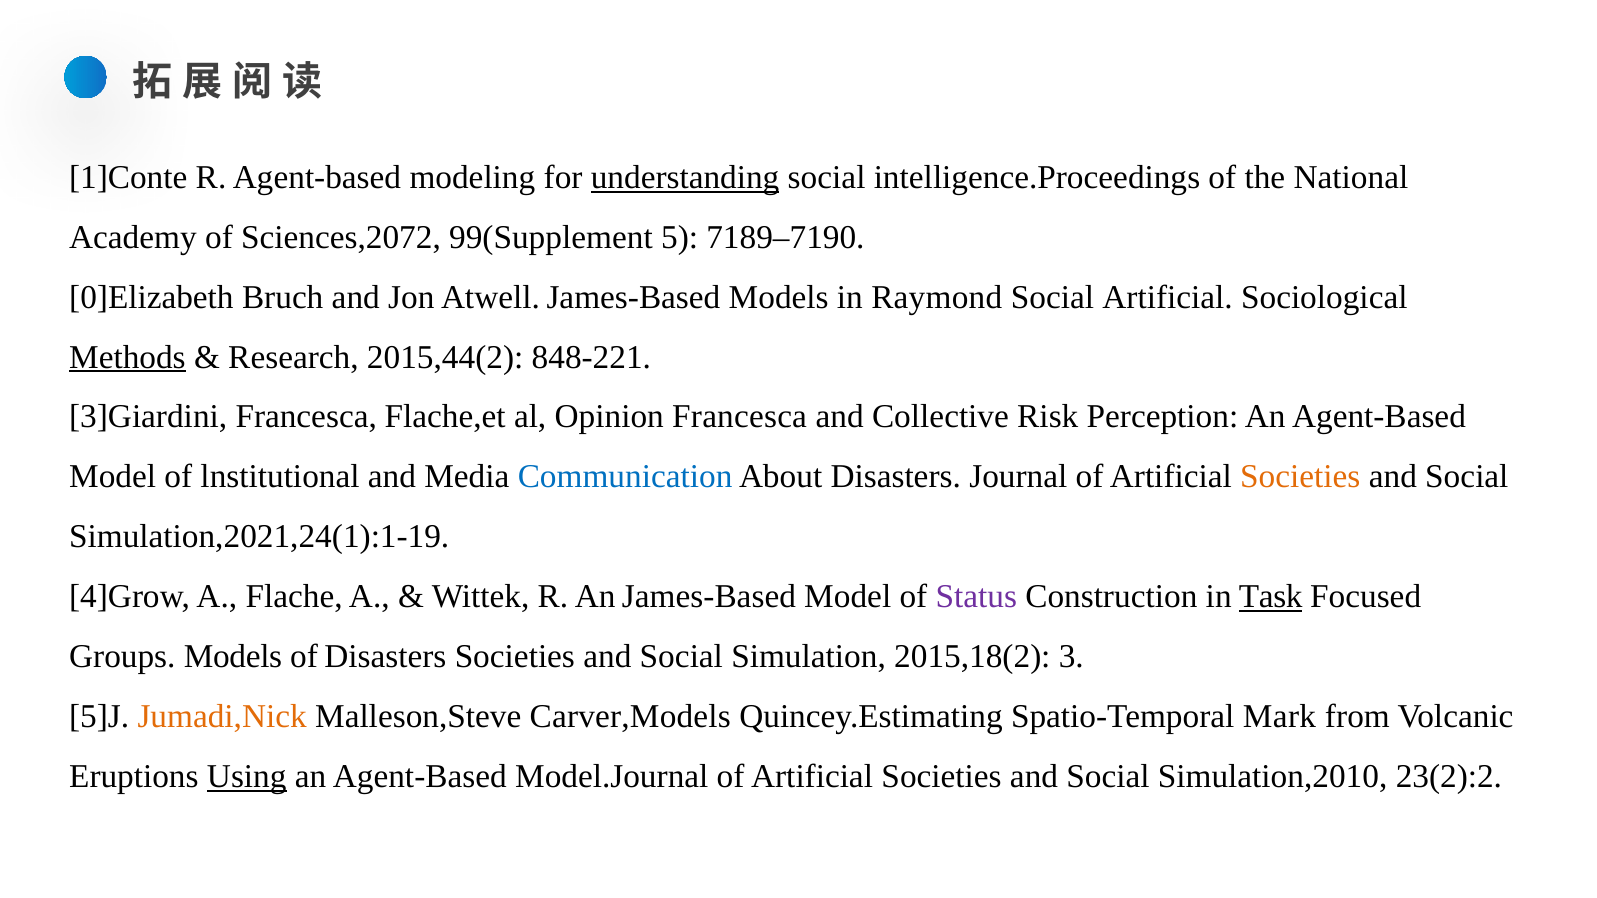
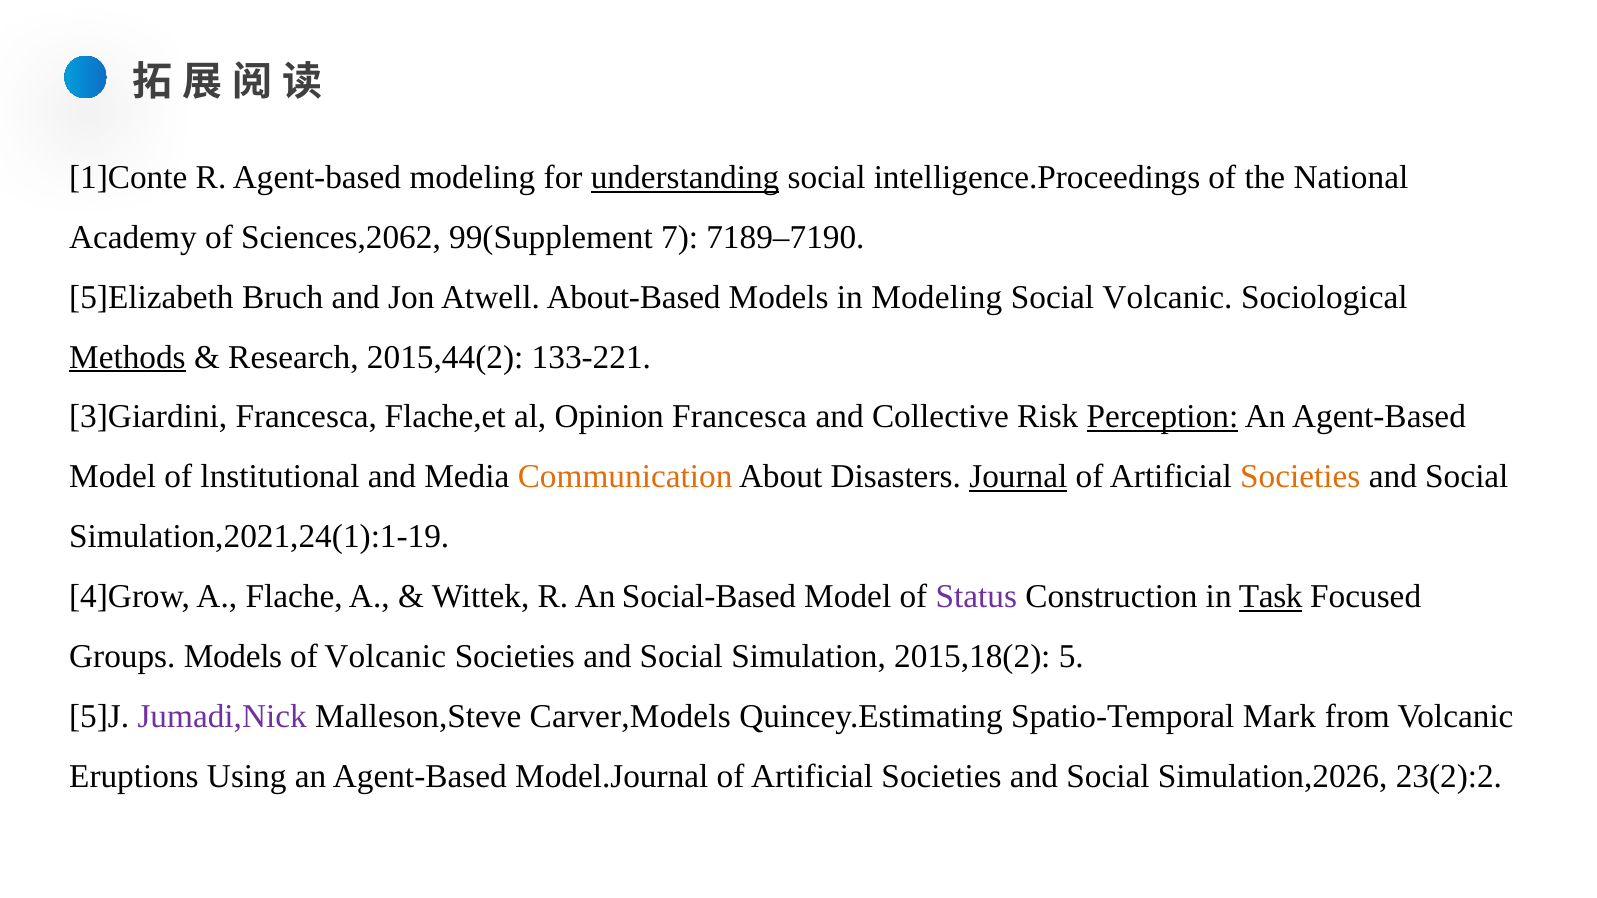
Sciences,2072: Sciences,2072 -> Sciences,2062
5: 5 -> 7
0]Elizabeth: 0]Elizabeth -> 5]Elizabeth
Atwell James-Based: James-Based -> About-Based
in Raymond: Raymond -> Modeling
Social Artificial: Artificial -> Volcanic
848-221: 848-221 -> 133-221
Perception underline: none -> present
Communication colour: blue -> orange
Journal underline: none -> present
An James-Based: James-Based -> Social-Based
of Disasters: Disasters -> Volcanic
3: 3 -> 5
Jumadi,Nick colour: orange -> purple
Using underline: present -> none
Simulation,2010: Simulation,2010 -> Simulation,2026
